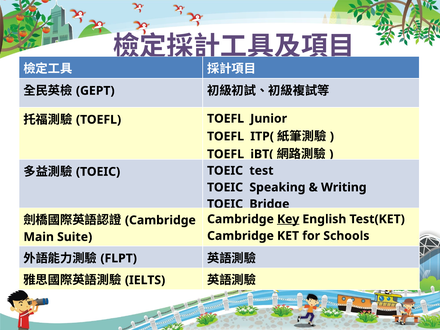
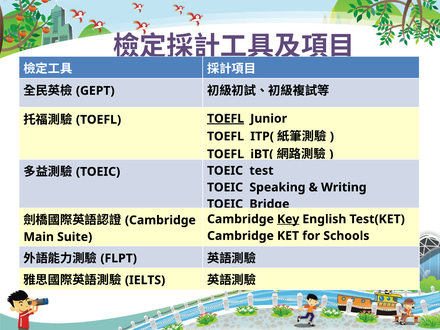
TOEFL at (226, 119) underline: none -> present
